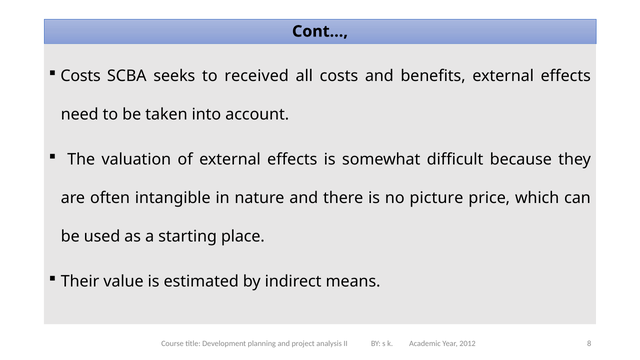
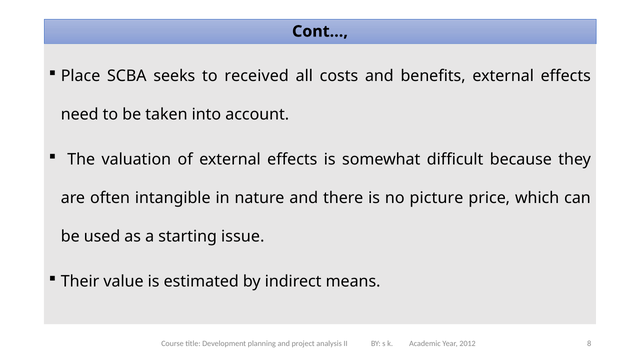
Costs at (81, 76): Costs -> Place
place: place -> issue
